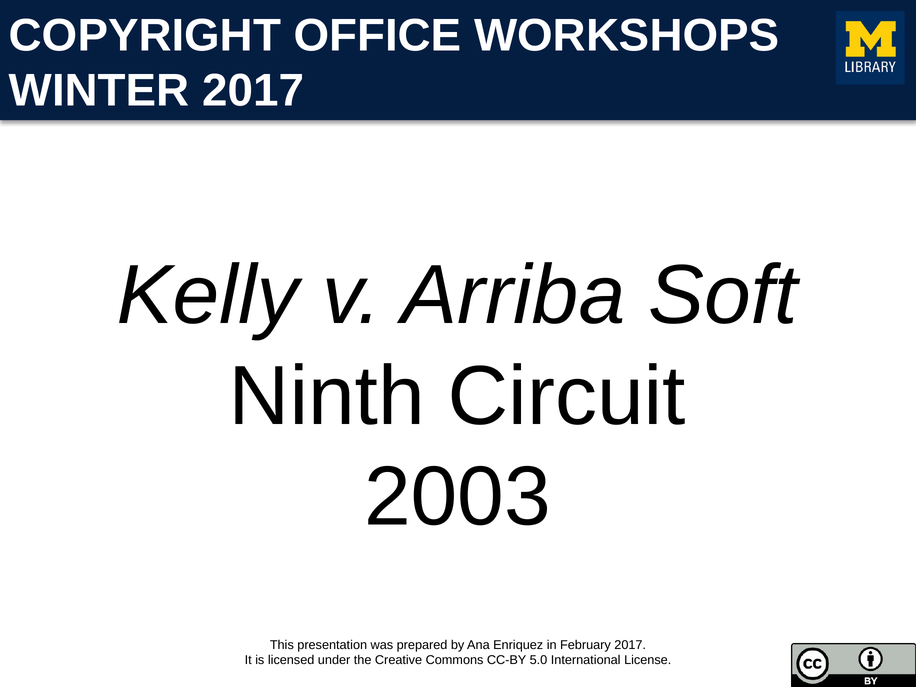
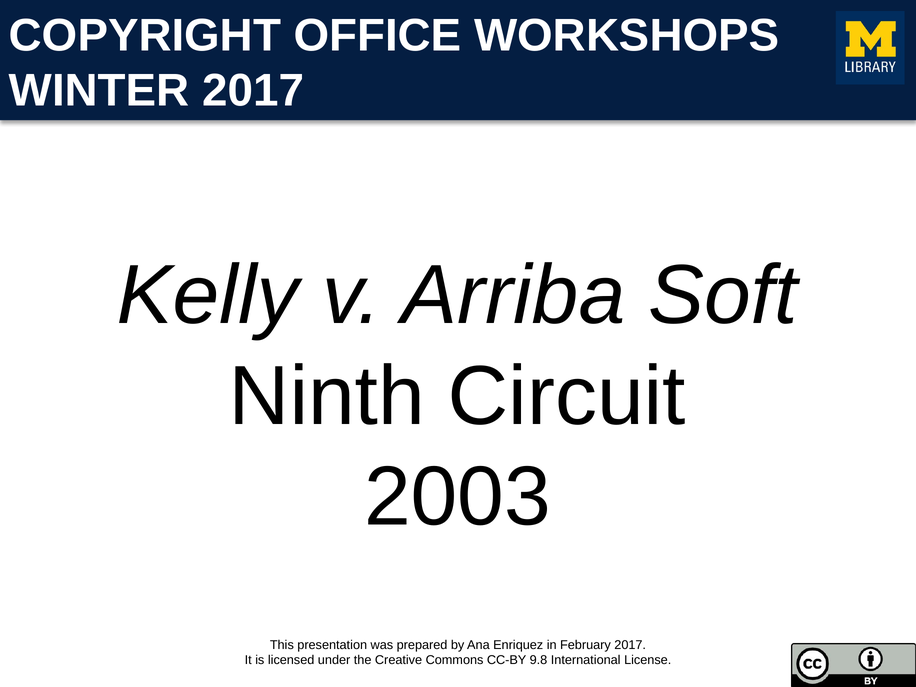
5.0: 5.0 -> 9.8
